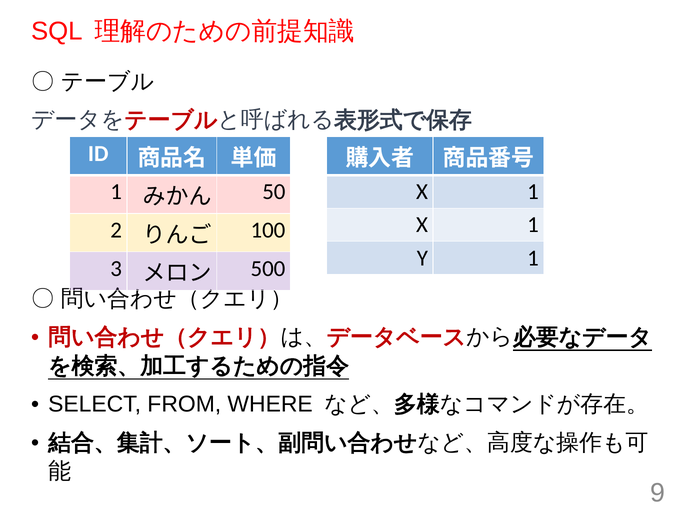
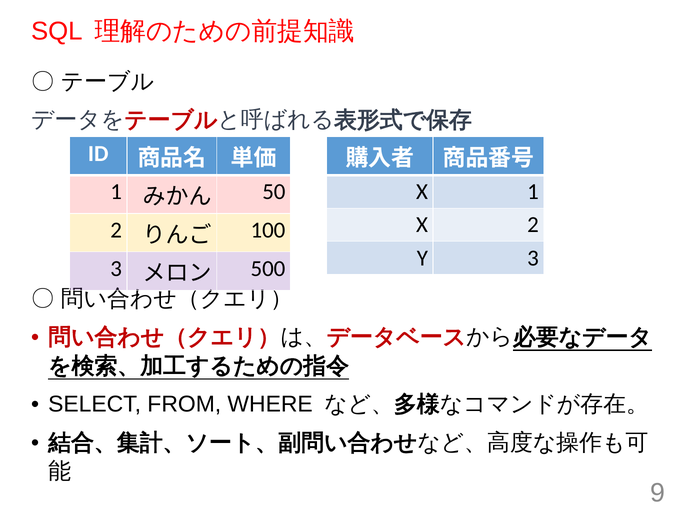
1 at (533, 225): 1 -> 2
Y 1: 1 -> 3
